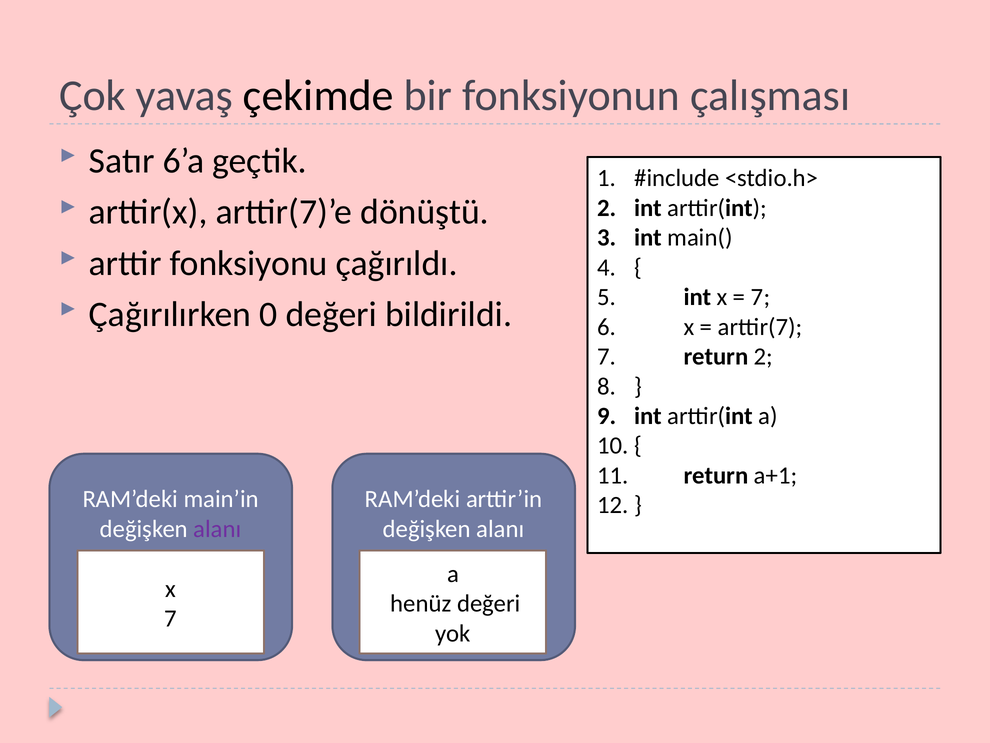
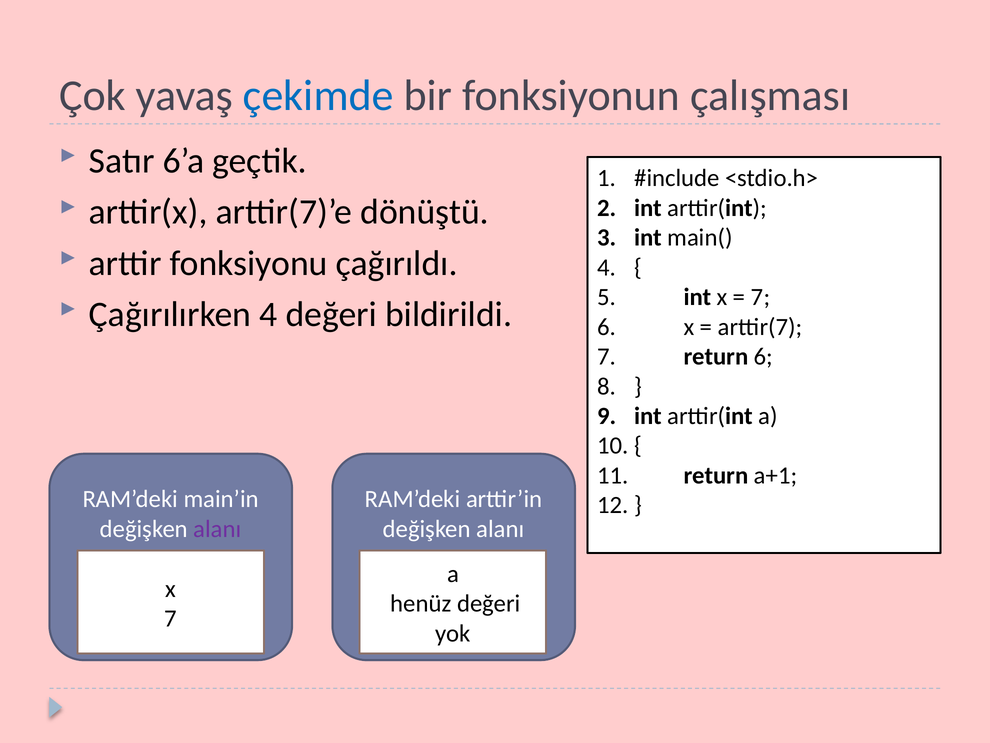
çekimde colour: black -> blue
Çağırılırken 0: 0 -> 4
return 2: 2 -> 6
